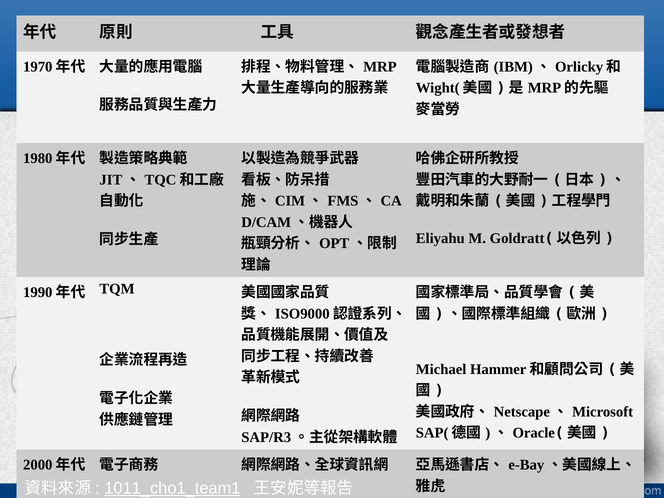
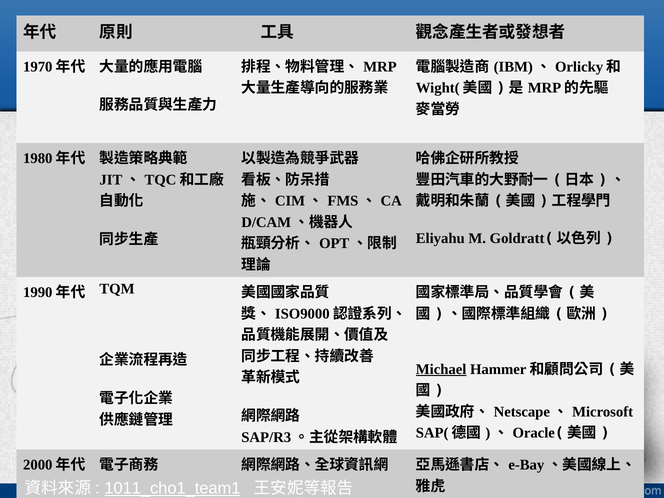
Michael underline: none -> present
